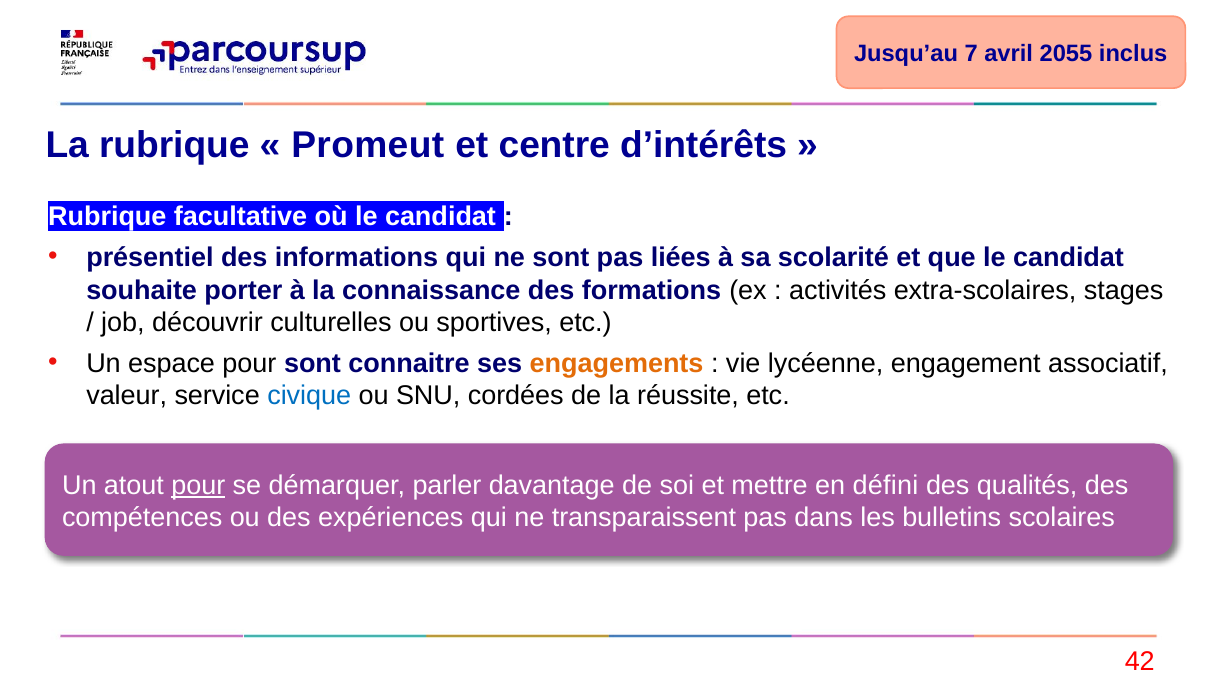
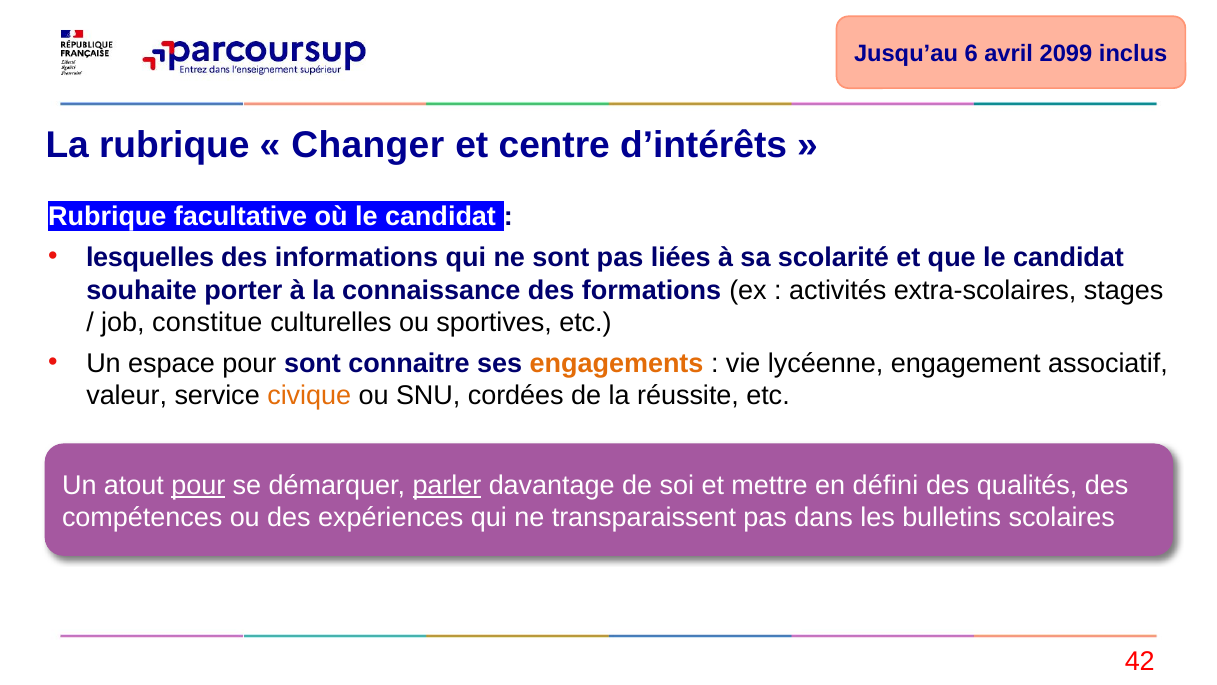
7: 7 -> 6
2055: 2055 -> 2099
Promeut: Promeut -> Changer
présentiel: présentiel -> lesquelles
découvrir: découvrir -> constitue
civique colour: blue -> orange
parler underline: none -> present
